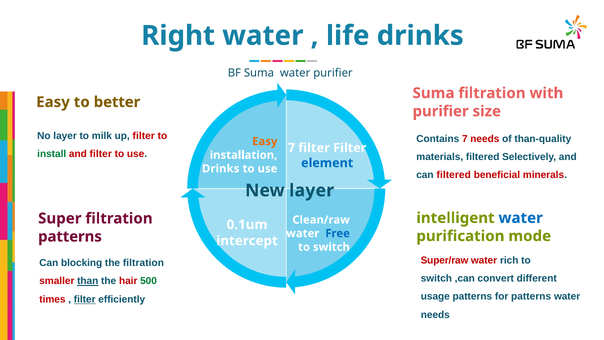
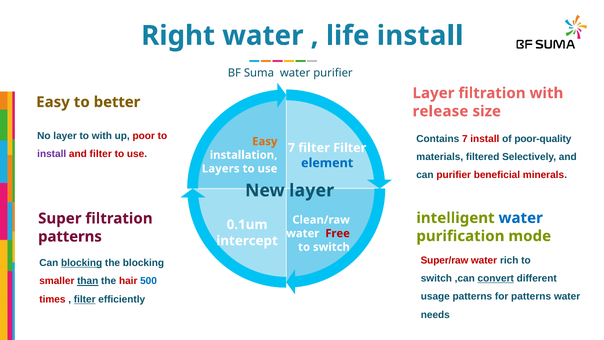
life drinks: drinks -> install
Suma at (433, 93): Suma -> Layer
purifier at (441, 111): purifier -> release
to milk: milk -> with
up filter: filter -> poor
7 needs: needs -> install
than-quality: than-quality -> poor-quality
install at (52, 154) colour: green -> purple
Drinks at (221, 169): Drinks -> Layers
can filtered: filtered -> purifier
Free colour: blue -> red
blocking at (82, 263) underline: none -> present
the filtration: filtration -> blocking
convert underline: none -> present
500 colour: green -> blue
